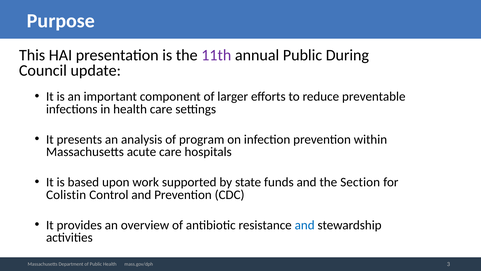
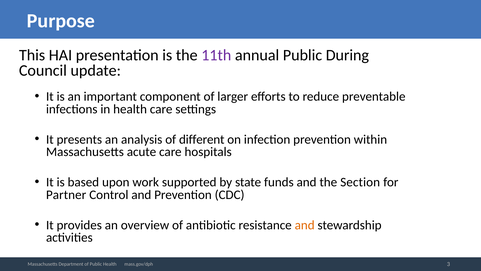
program: program -> different
Colistin: Colistin -> Partner
and at (305, 225) colour: blue -> orange
